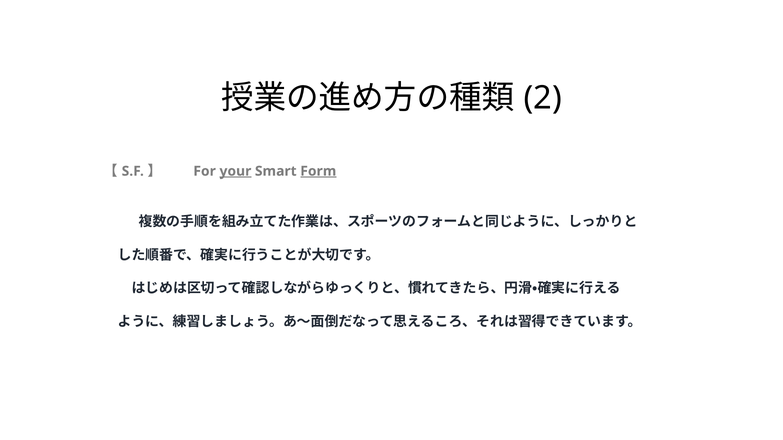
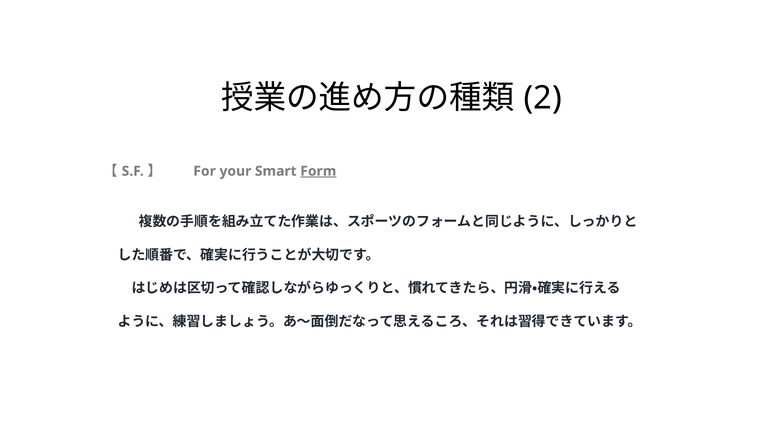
your underline: present -> none
